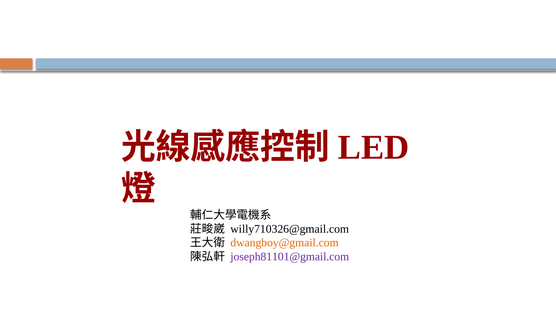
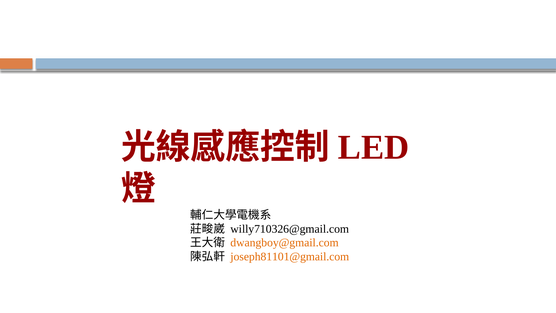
joseph81101@gmail.com colour: purple -> orange
